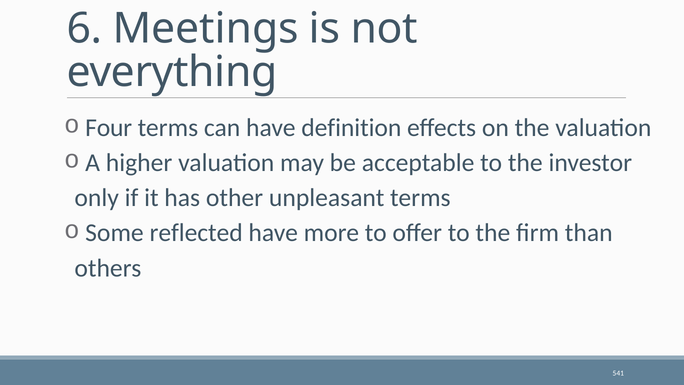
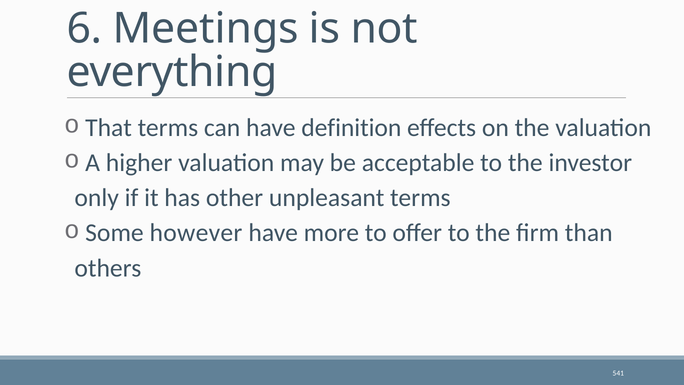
Four: Four -> That
reflected: reflected -> however
